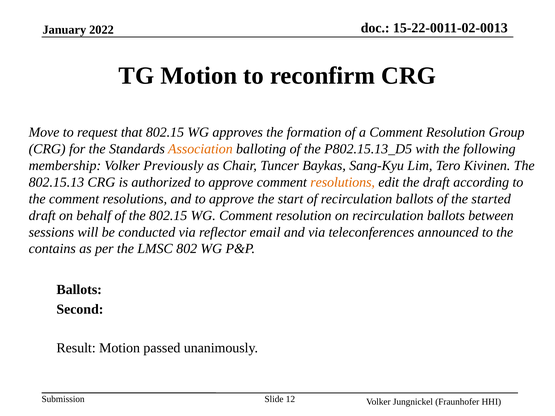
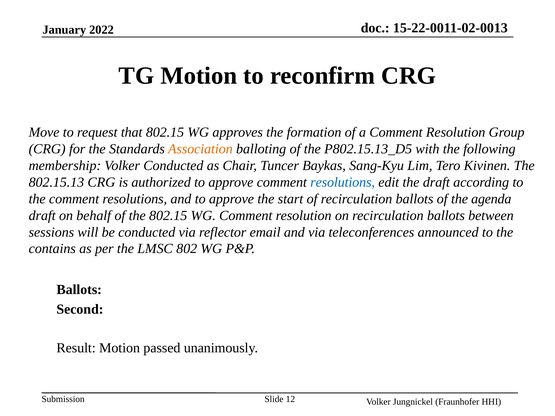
Volker Previously: Previously -> Conducted
resolutions at (343, 182) colour: orange -> blue
started: started -> agenda
